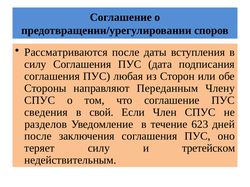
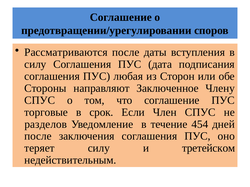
Переданным: Переданным -> Заключенное
сведения: сведения -> торговые
свой: свой -> срок
623: 623 -> 454
